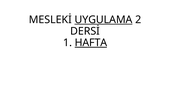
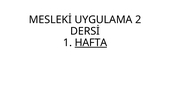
UYGULAMA underline: present -> none
